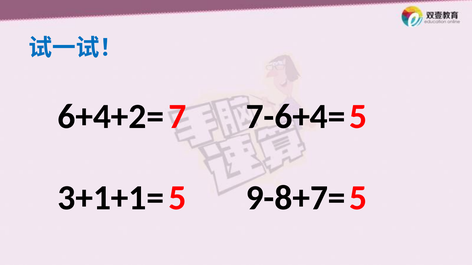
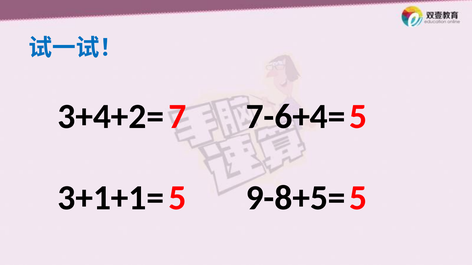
6+4+2=: 6+4+2= -> 3+4+2=
9-8+7=: 9-8+7= -> 9-8+5=
